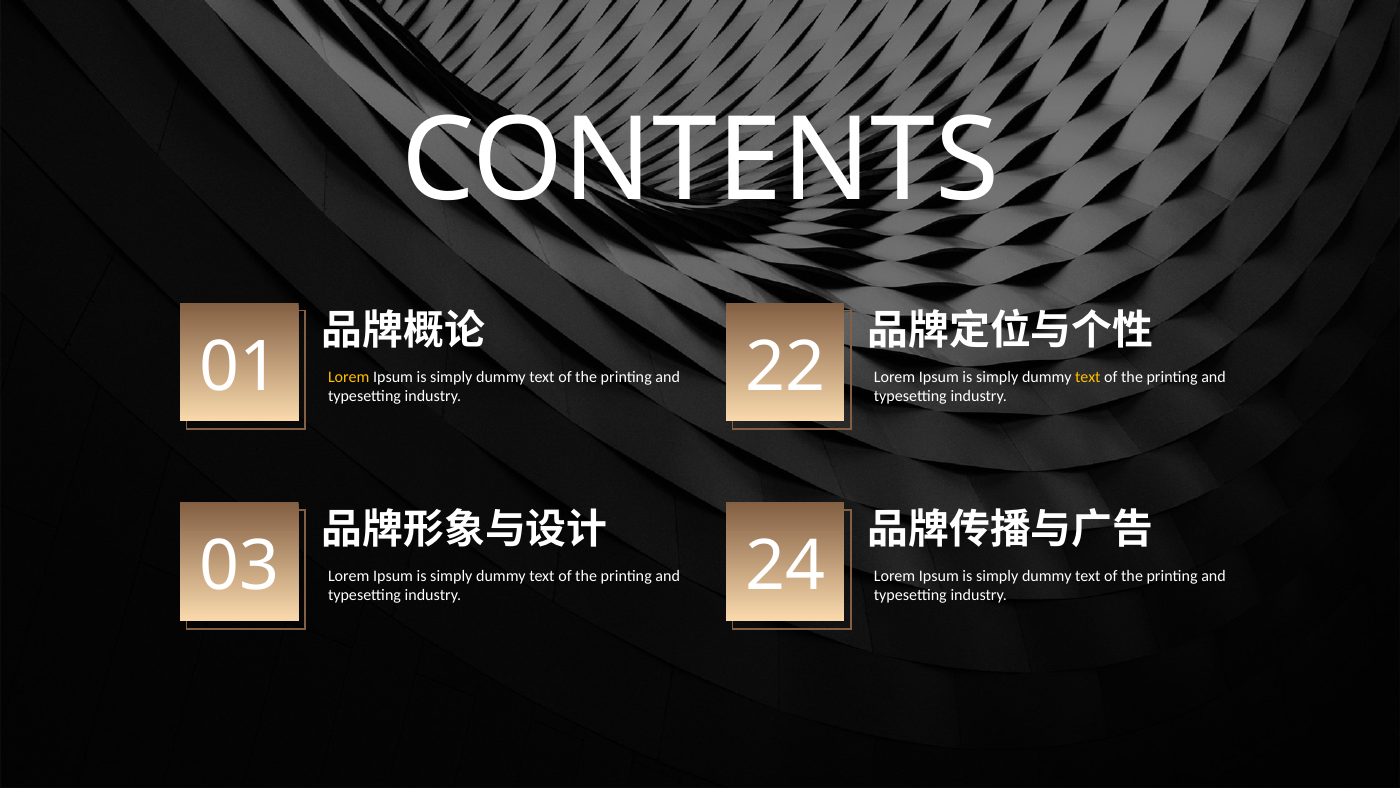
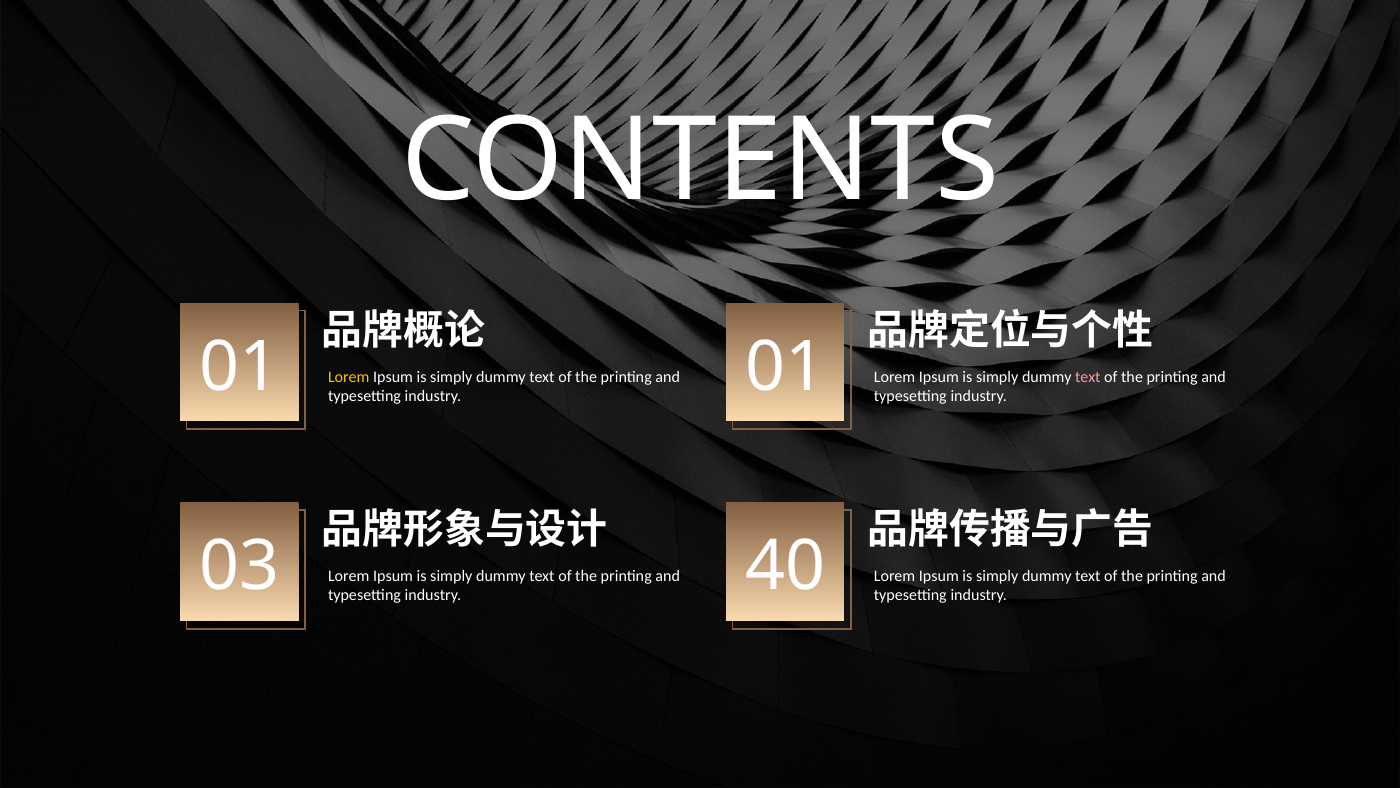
text at (1088, 377) colour: yellow -> pink
industry 22: 22 -> 01
24: 24 -> 40
